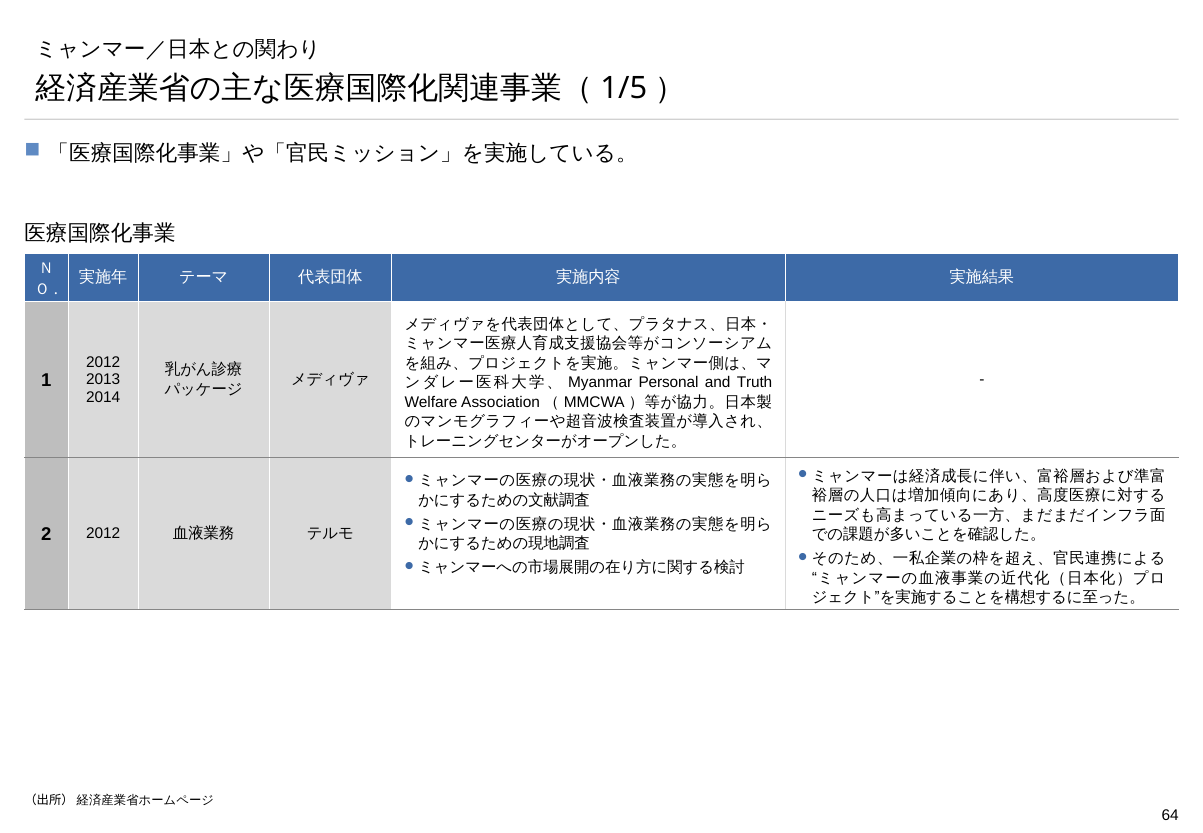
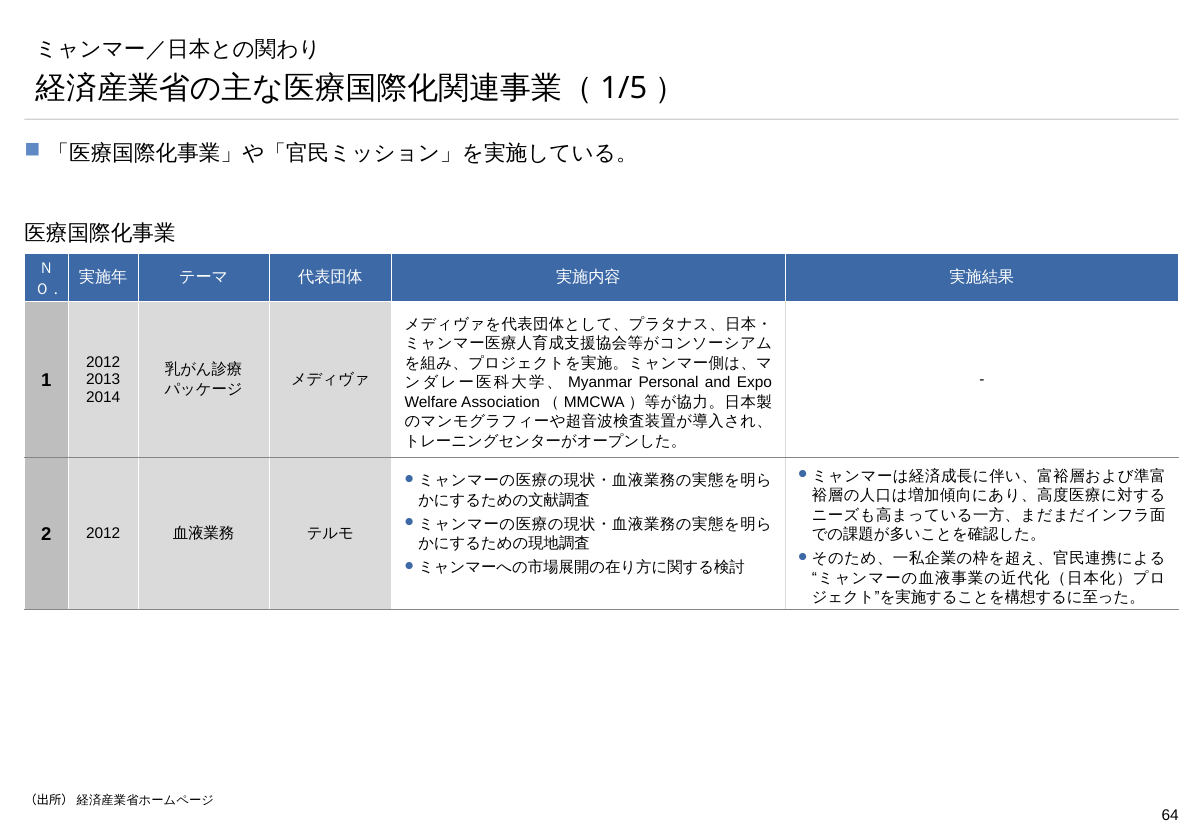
Truth: Truth -> Expo
